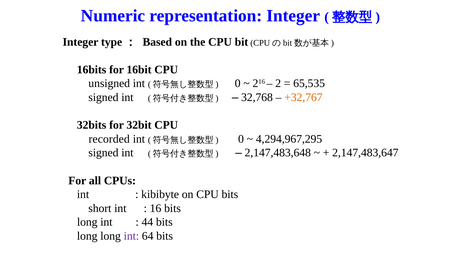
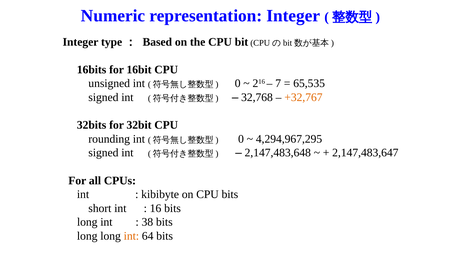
2: 2 -> 7
recorded: recorded -> rounding
44: 44 -> 38
int at (131, 235) colour: purple -> orange
